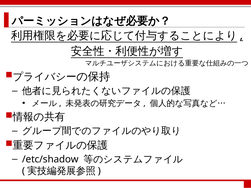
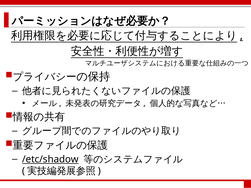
/etc/shadow underline: none -> present
